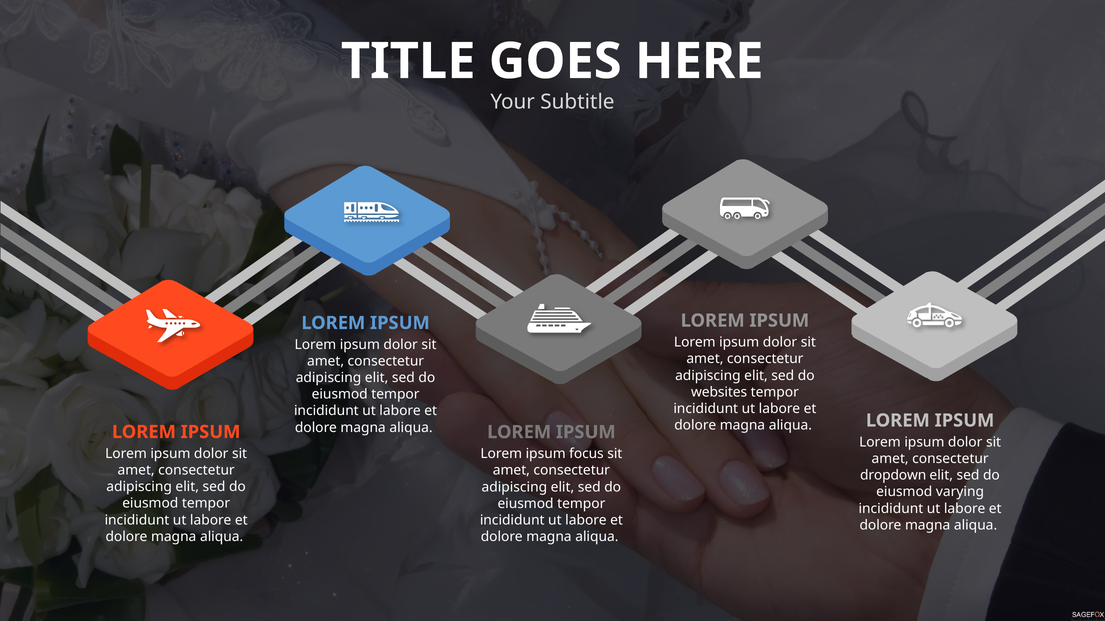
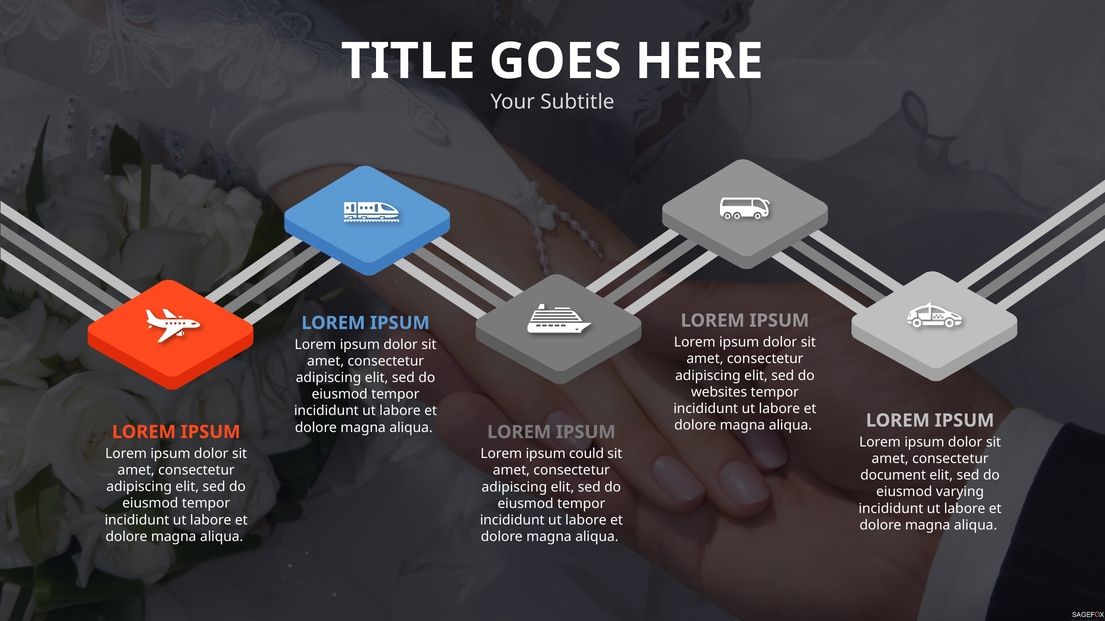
focus: focus -> could
dropdown: dropdown -> document
